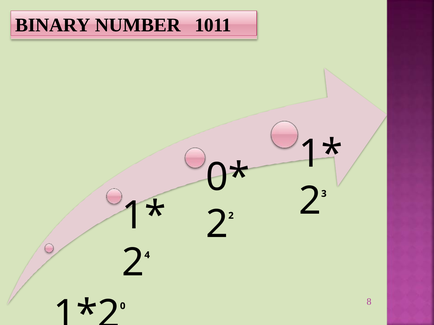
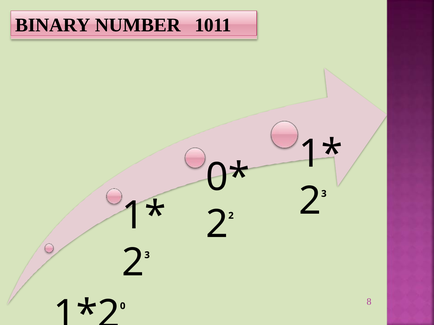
4 at (147, 255): 4 -> 3
